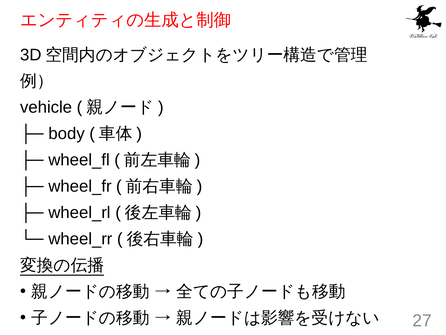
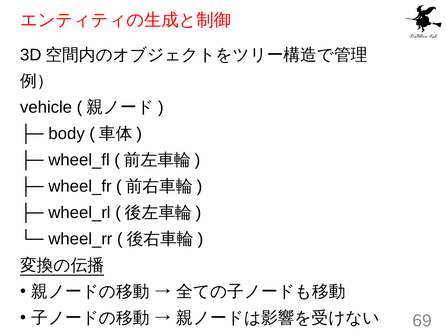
27: 27 -> 69
